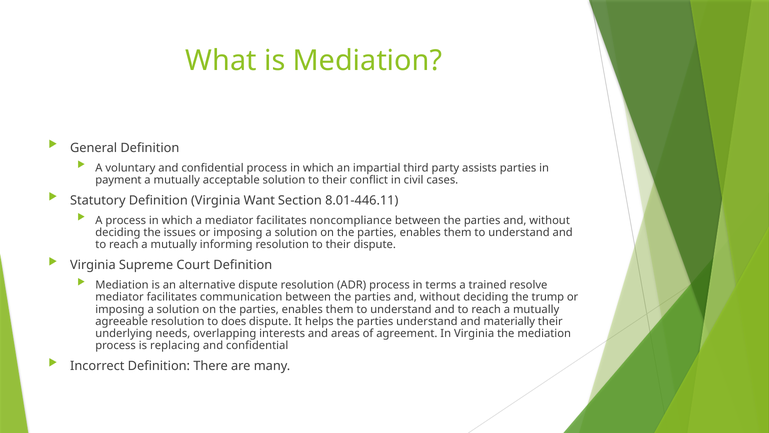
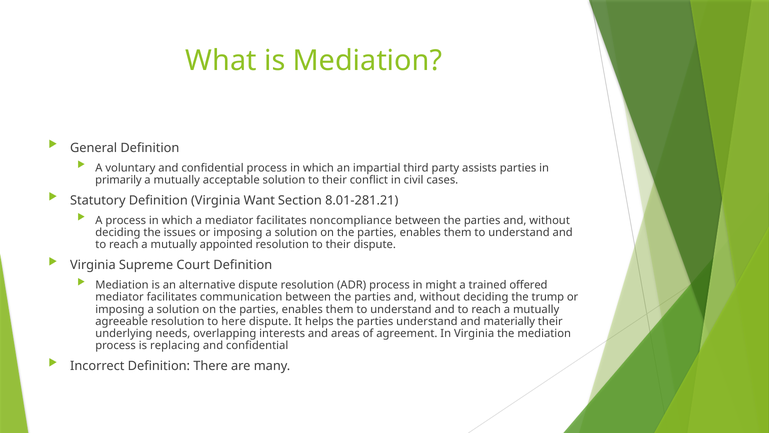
payment: payment -> primarily
8.01-446.11: 8.01-446.11 -> 8.01-281.21
informing: informing -> appointed
terms: terms -> might
resolve: resolve -> offered
does: does -> here
